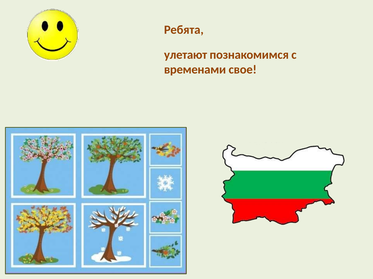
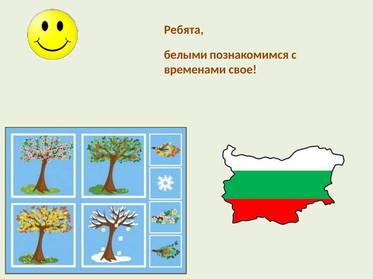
улетают: улетают -> белыми
